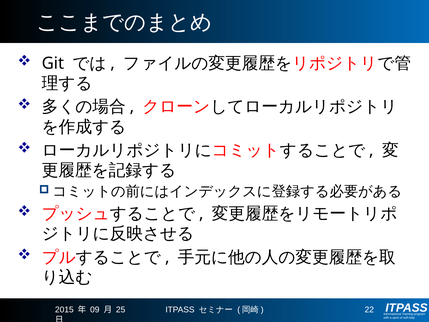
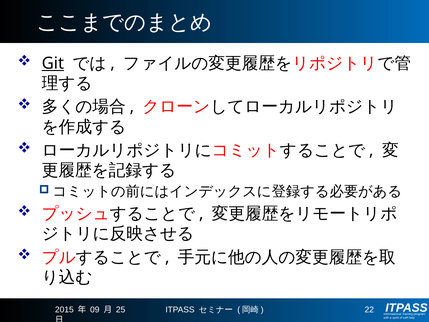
Git underline: none -> present
